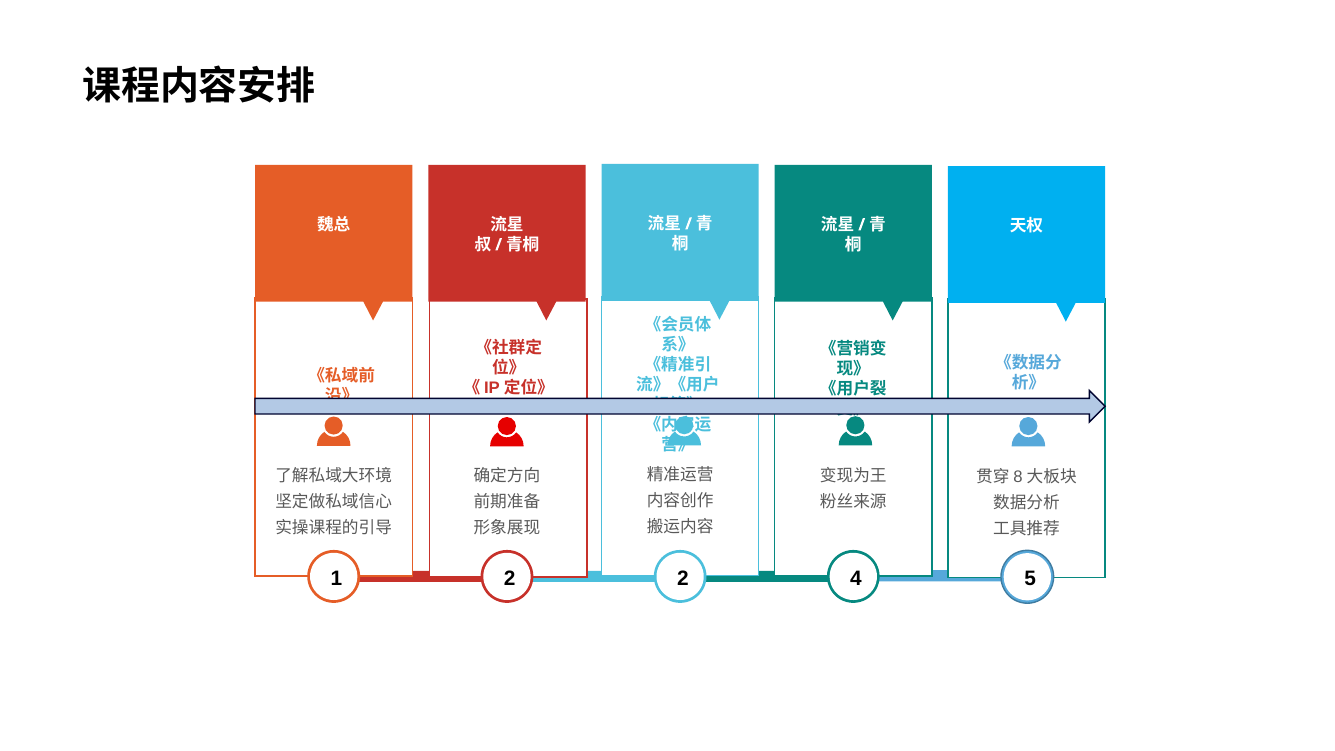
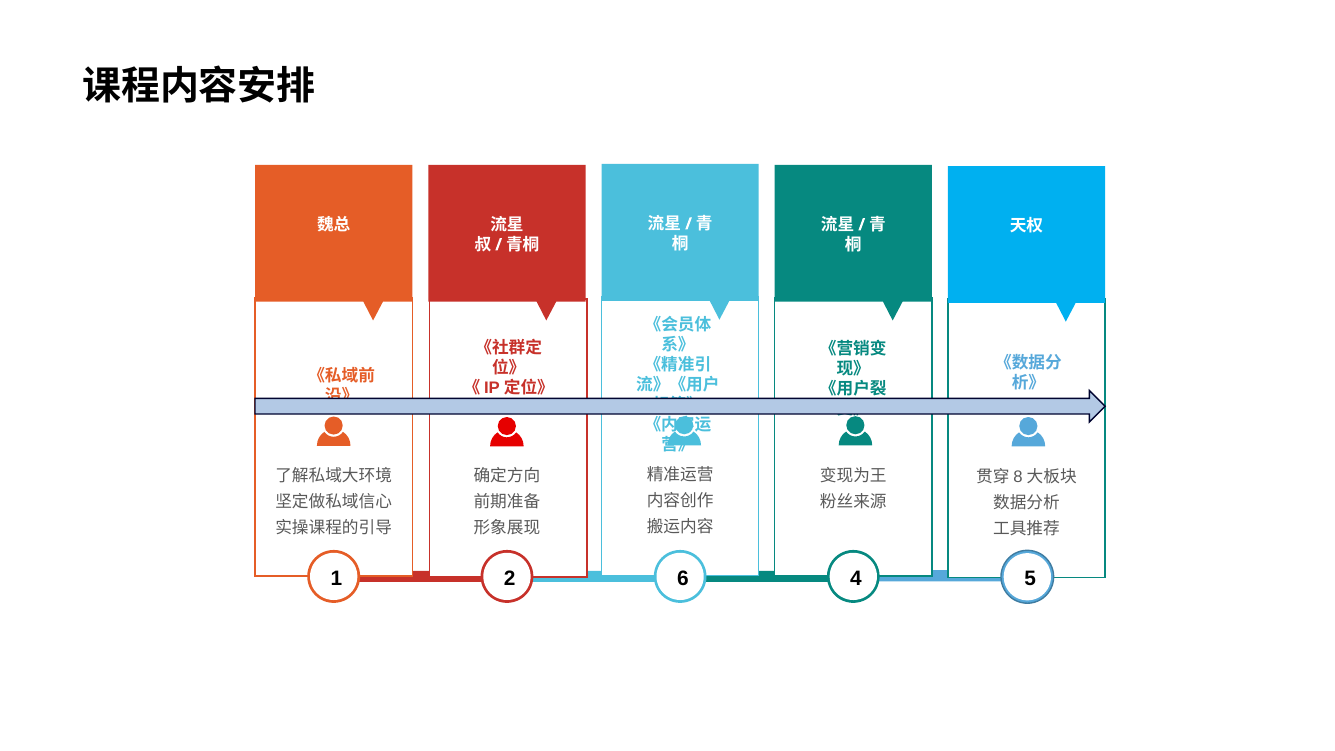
1 2: 2 -> 6
